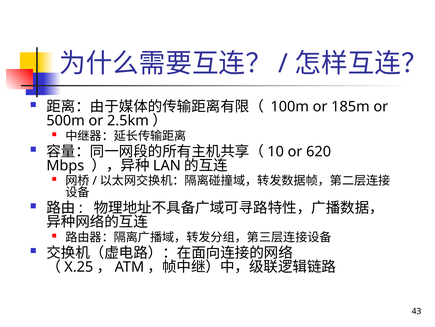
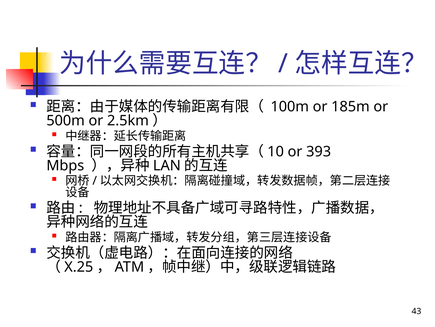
620: 620 -> 393
